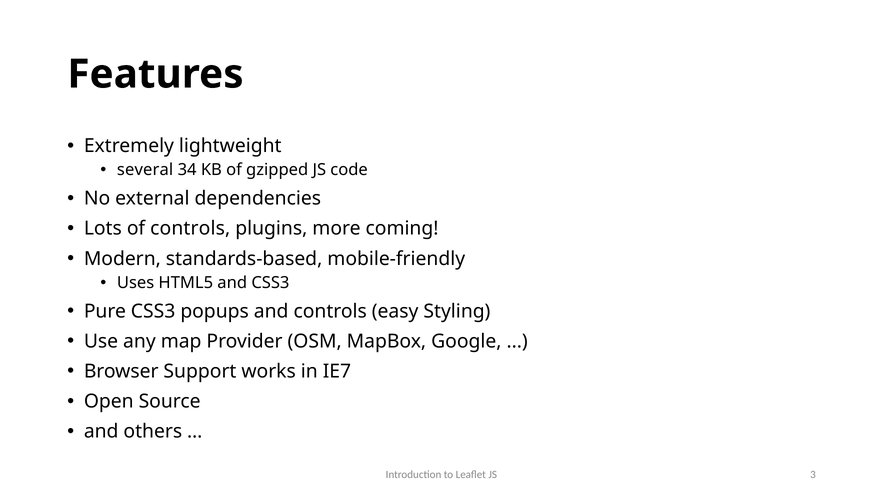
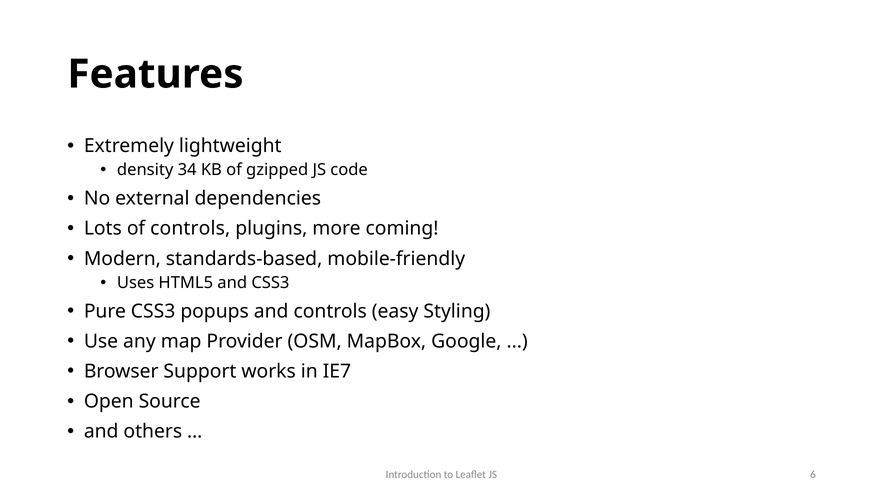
several: several -> density
3: 3 -> 6
